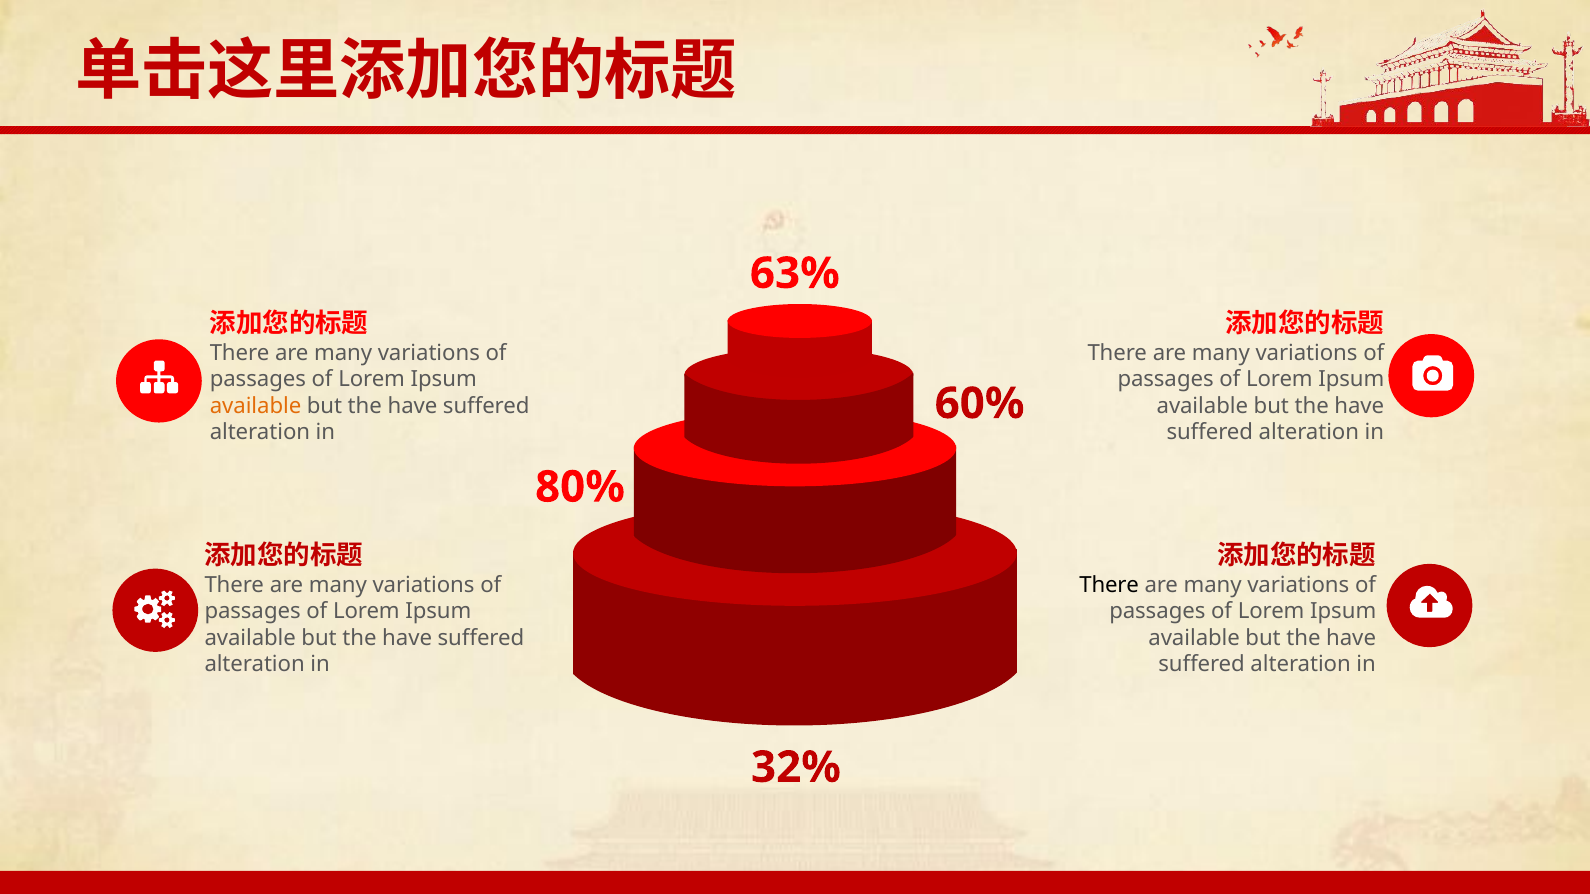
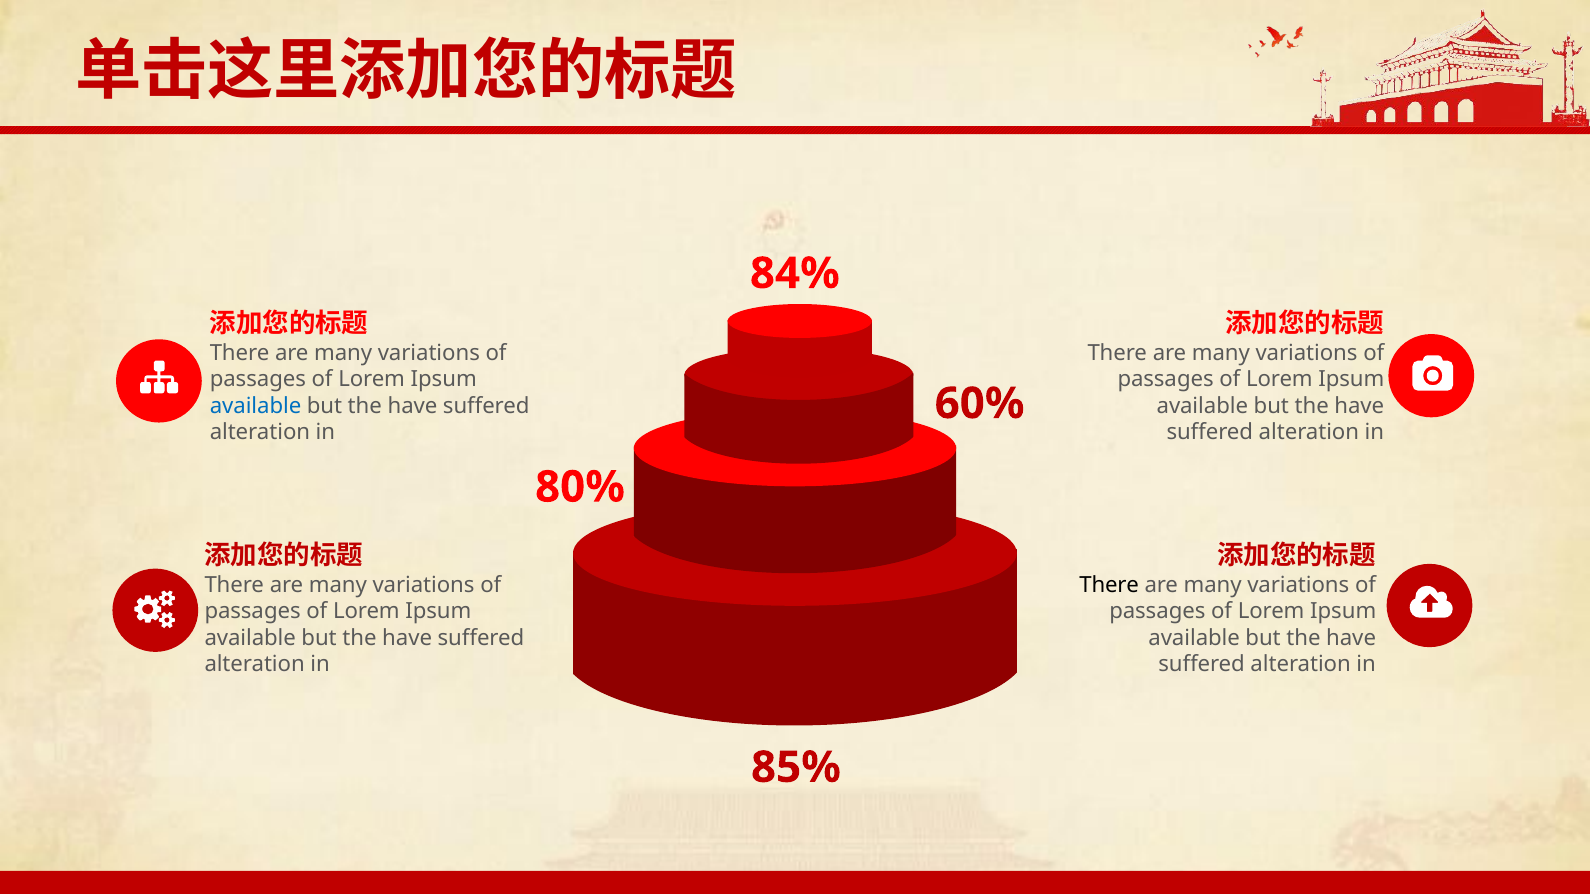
63%: 63% -> 84%
available at (256, 406) colour: orange -> blue
32%: 32% -> 85%
